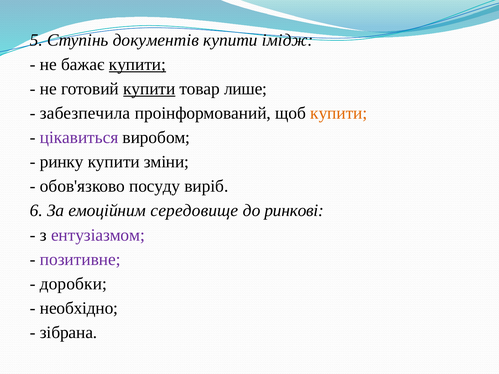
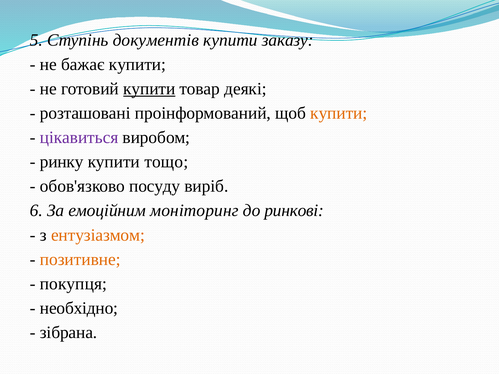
імідж: імідж -> заказу
купити at (137, 64) underline: present -> none
лише: лише -> деякі
забезпечила: забезпечила -> розташовані
зміни: зміни -> тощо
середовище: середовище -> моніторинг
ентузіазмом colour: purple -> orange
позитивне colour: purple -> orange
доробки: доробки -> покупця
